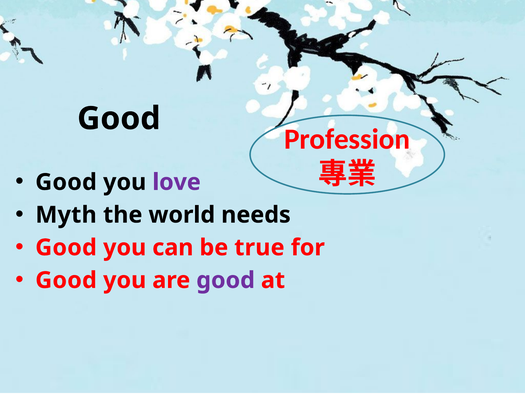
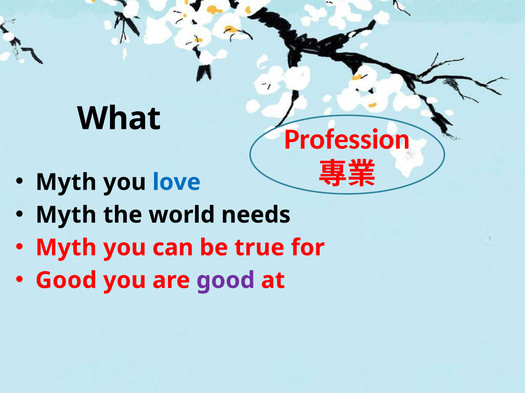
Good at (119, 118): Good -> What
Good at (66, 182): Good -> Myth
love colour: purple -> blue
Good at (66, 247): Good -> Myth
